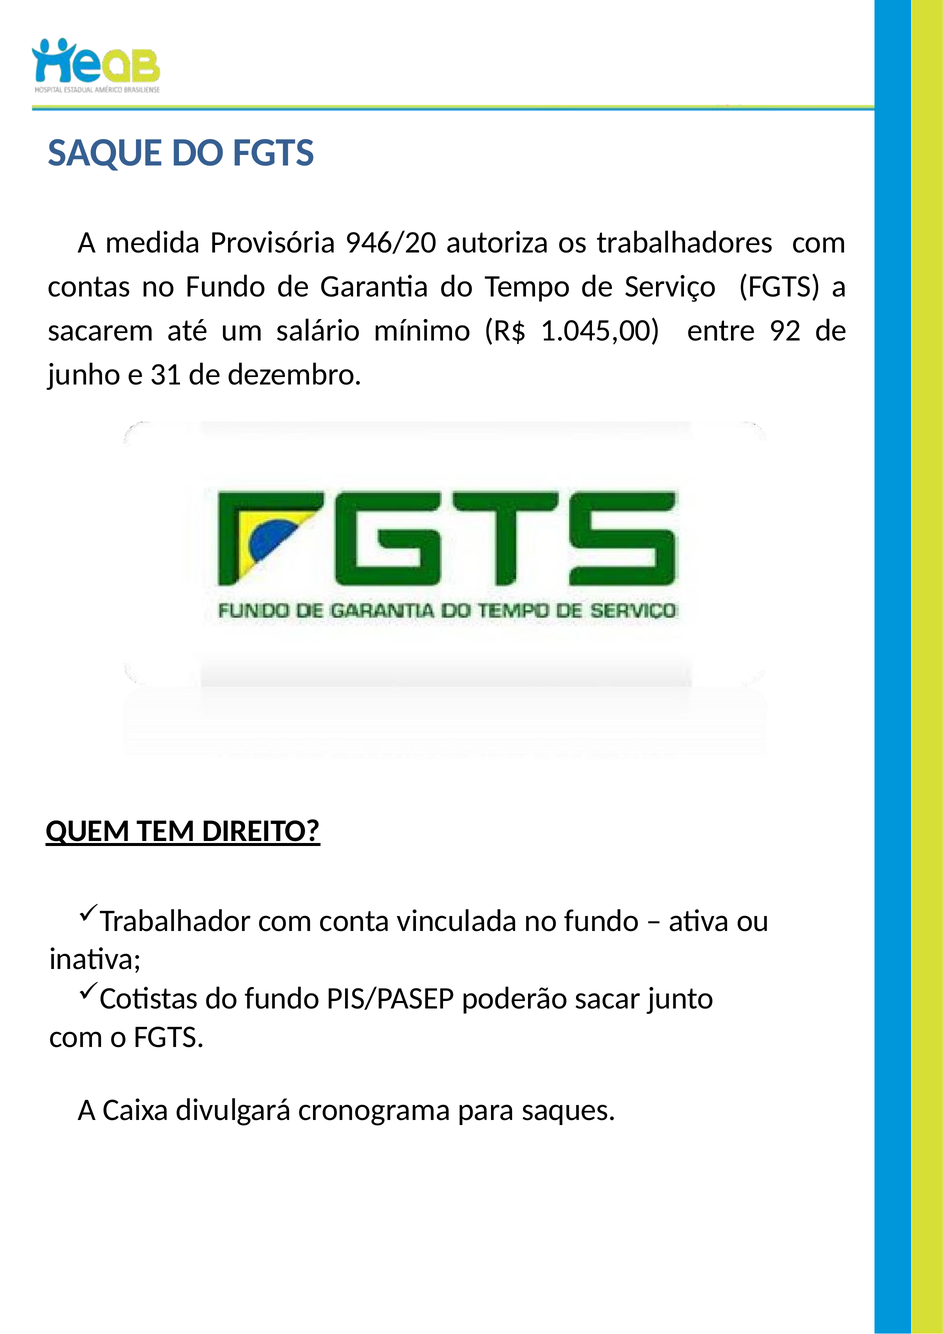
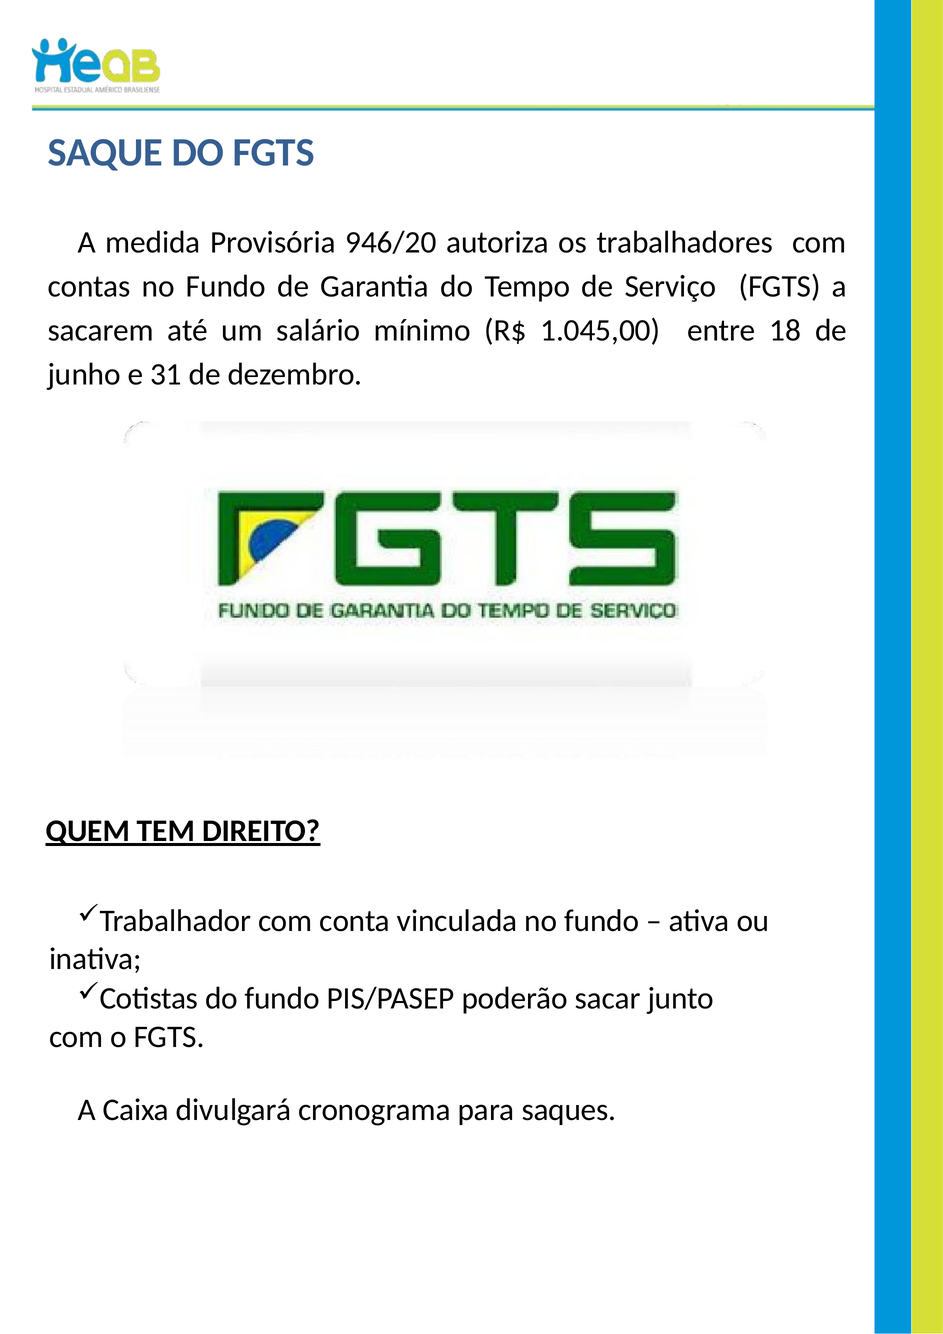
92: 92 -> 18
